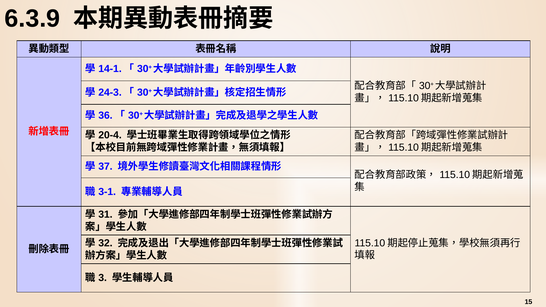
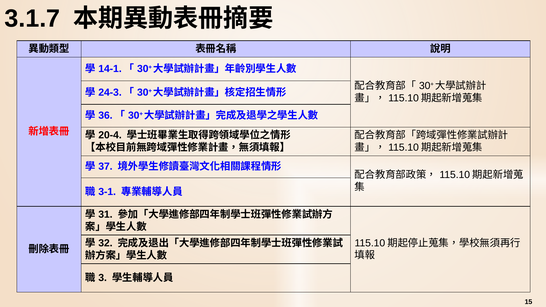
6.3.9: 6.3.9 -> 3.1.7
